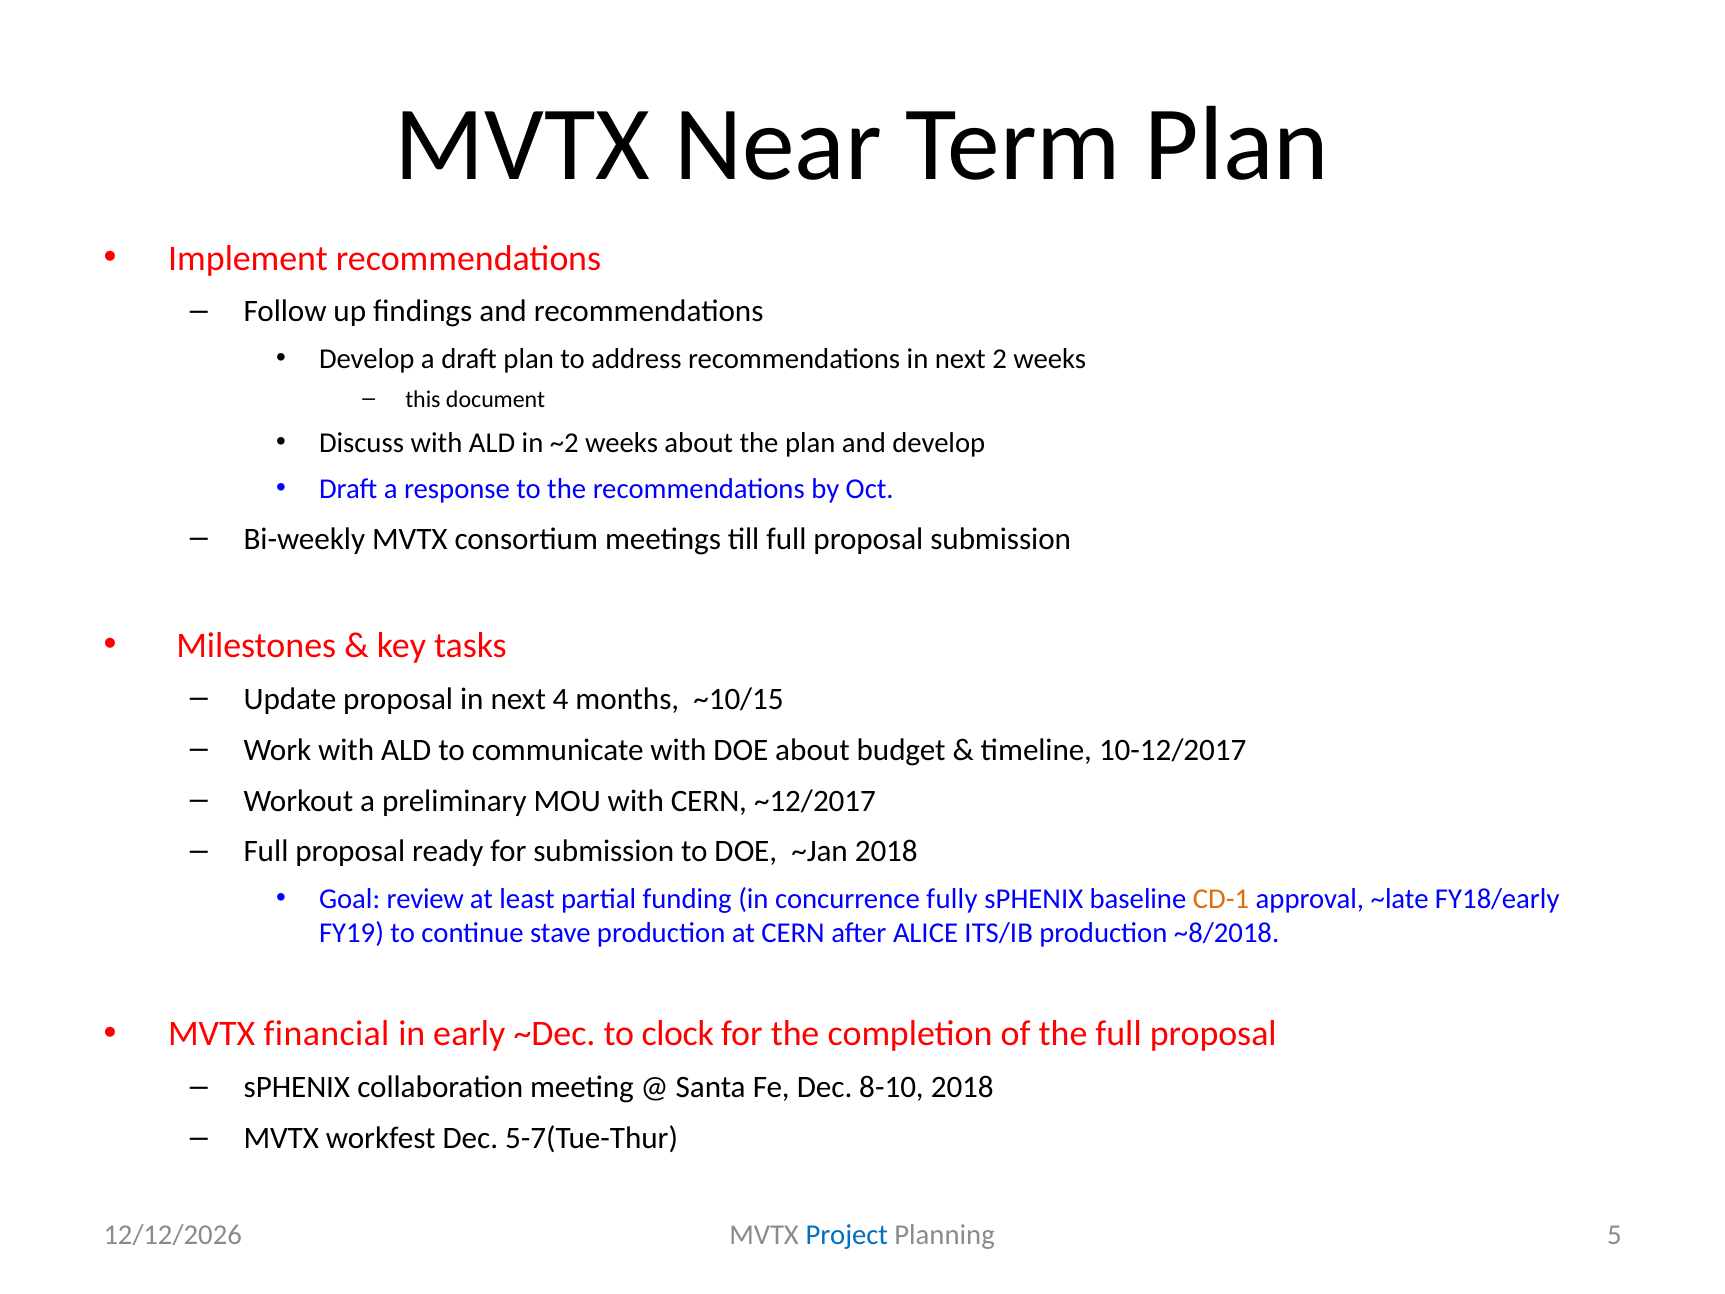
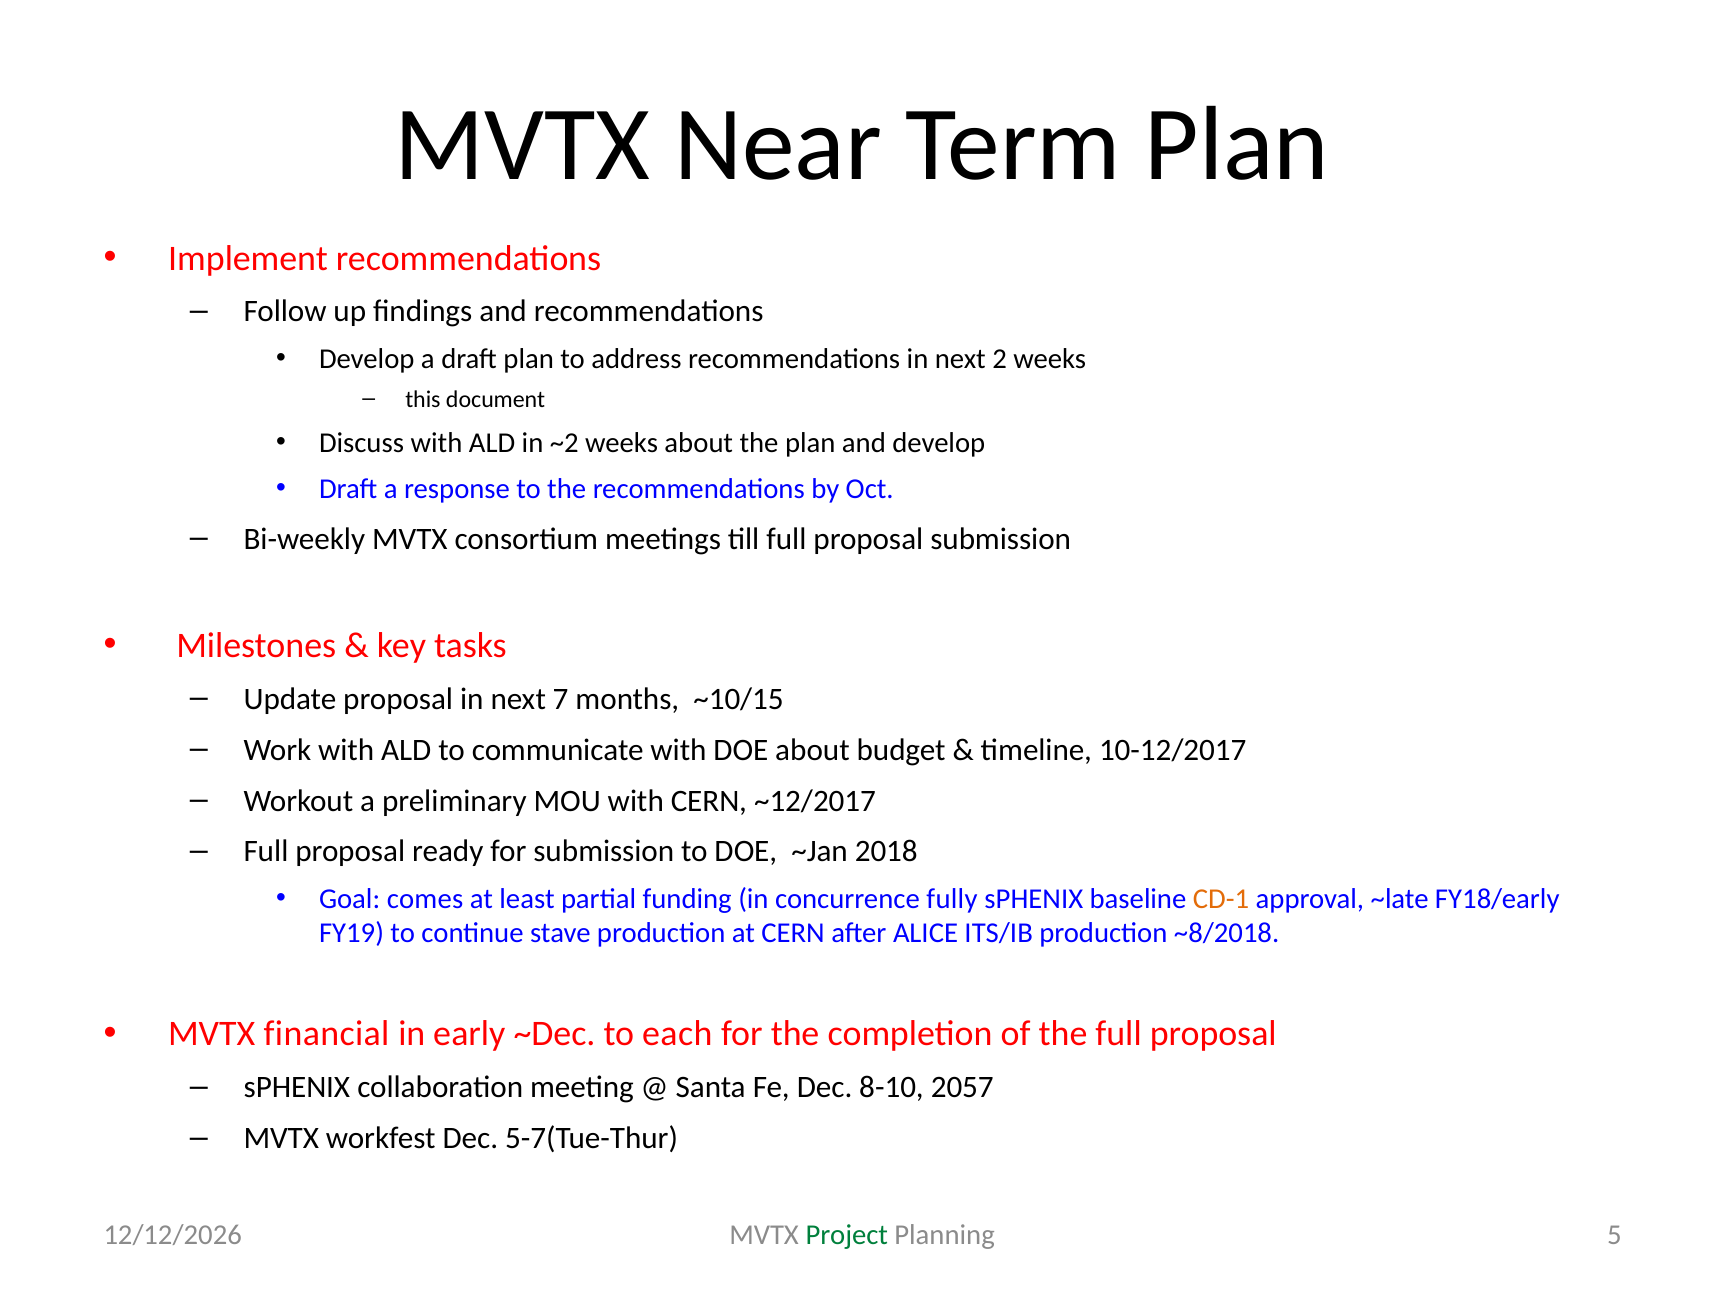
4: 4 -> 7
review: review -> comes
clock: clock -> each
8-10 2018: 2018 -> 2057
Project colour: blue -> green
